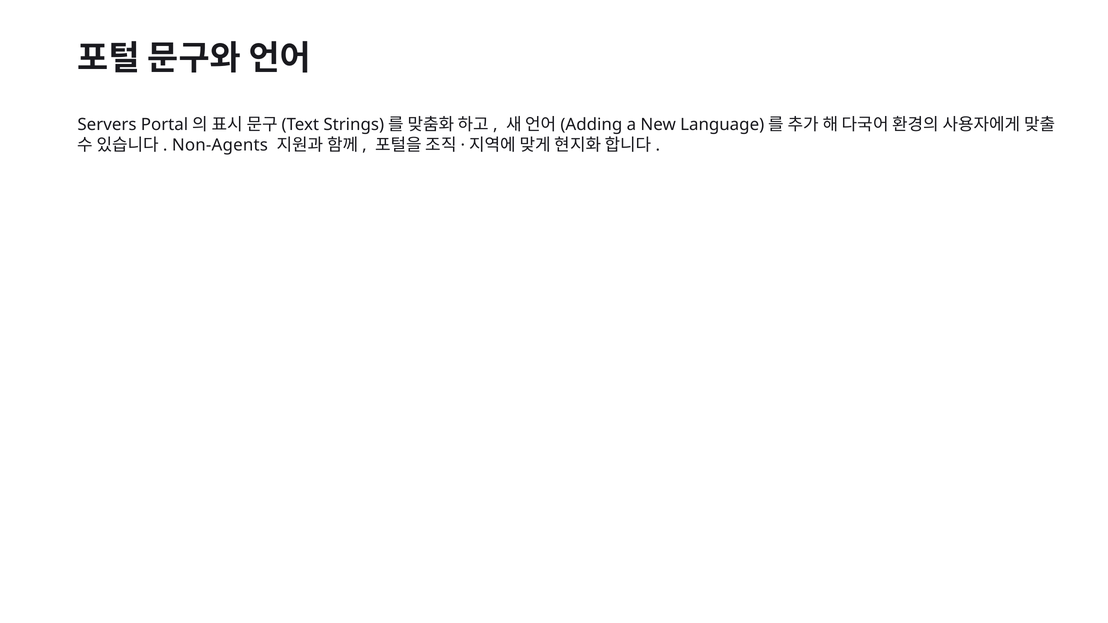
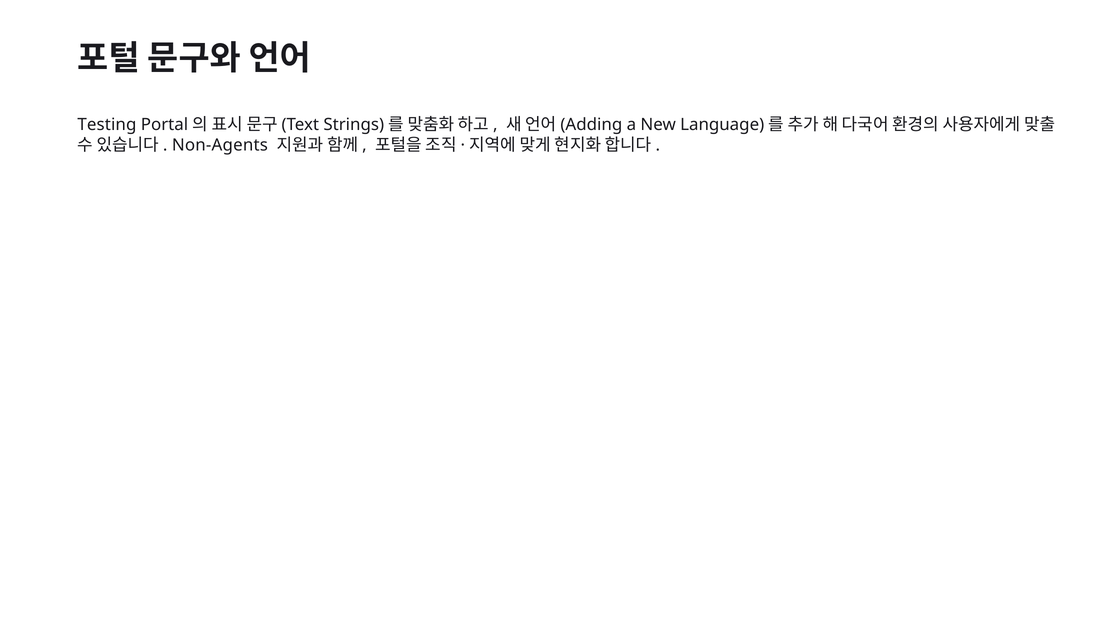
Servers: Servers -> Testing
